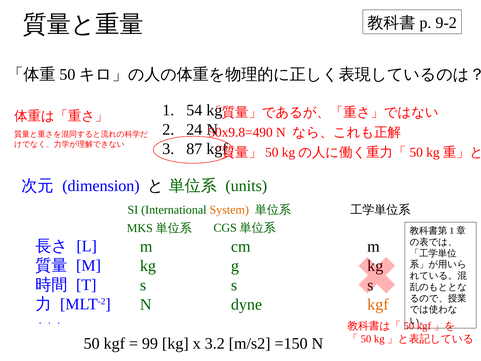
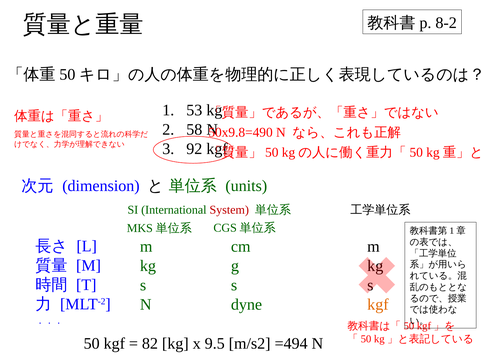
9-2: 9-2 -> 8-2
54: 54 -> 53
24: 24 -> 58
87: 87 -> 92
System colour: orange -> red
99: 99 -> 82
3.2: 3.2 -> 9.5
=150: =150 -> =494
